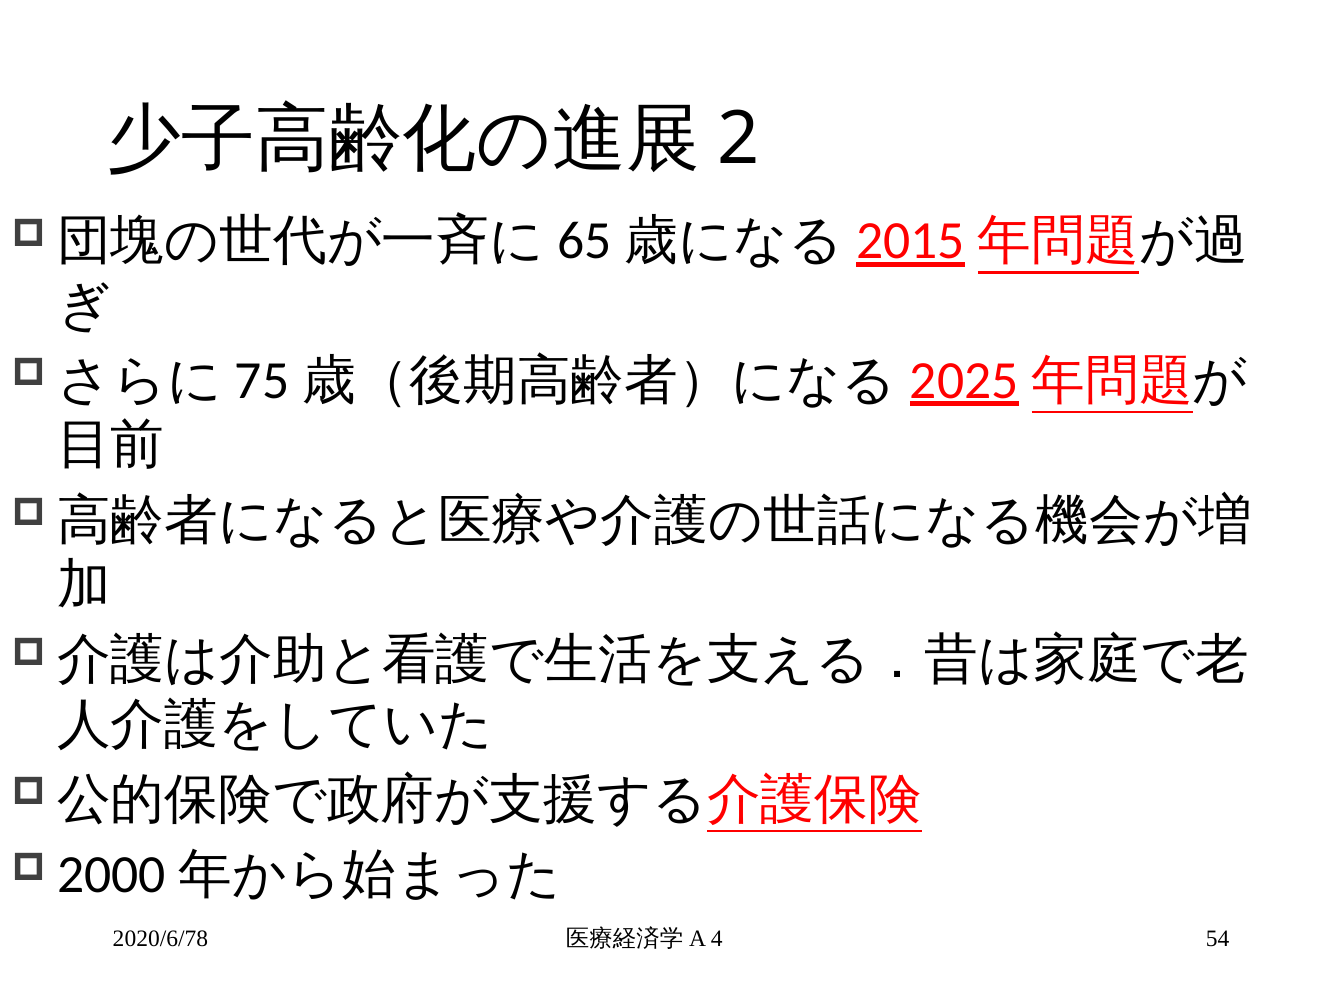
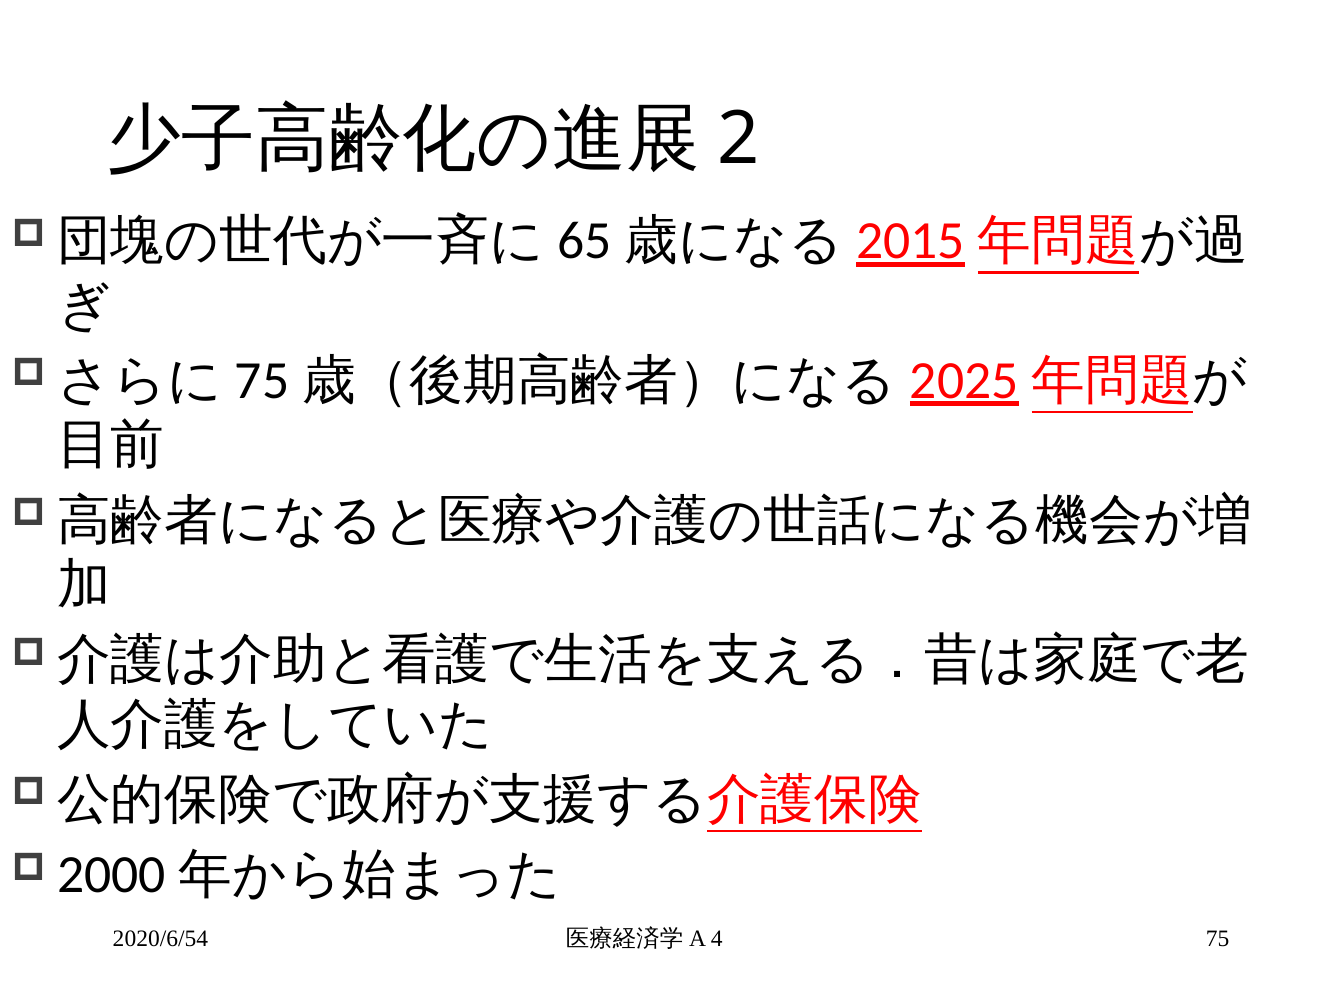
2020/6/78: 2020/6/78 -> 2020/6/54
54: 54 -> 75
